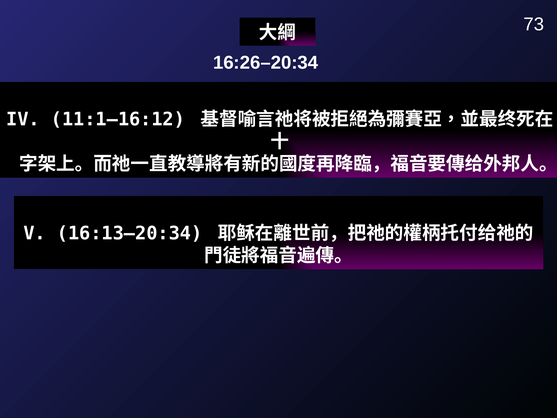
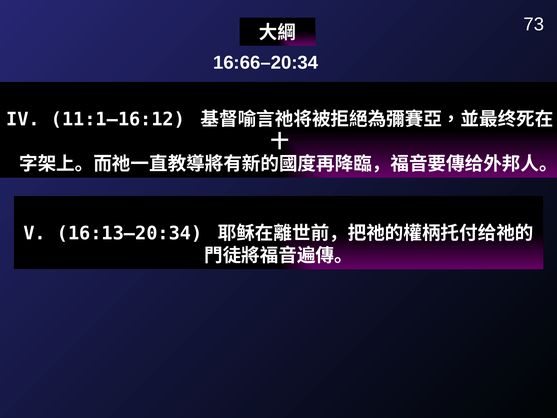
16:26–20:34: 16:26–20:34 -> 16:66–20:34
